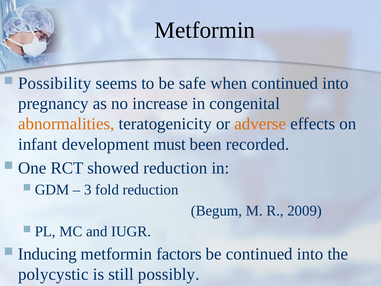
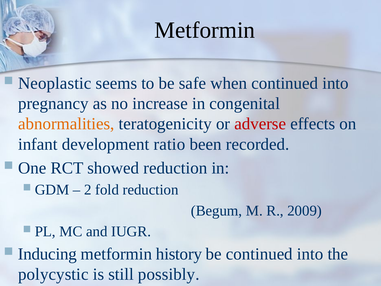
Possibility: Possibility -> Neoplastic
adverse colour: orange -> red
must: must -> ratio
3: 3 -> 2
factors: factors -> history
